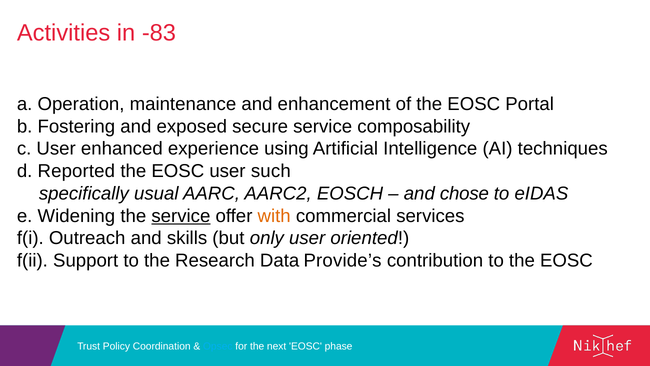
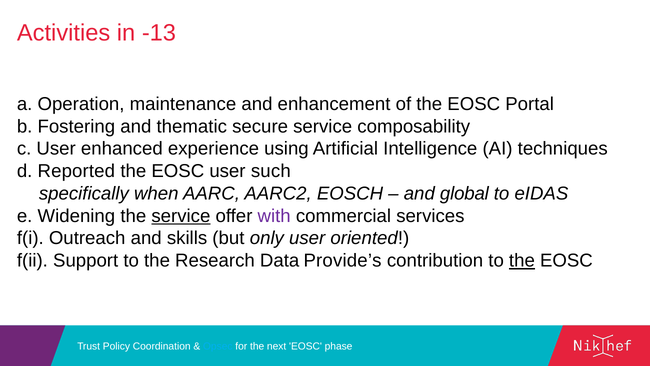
-83: -83 -> -13
exposed: exposed -> thematic
usual: usual -> when
chose: chose -> global
with colour: orange -> purple
the at (522, 260) underline: none -> present
